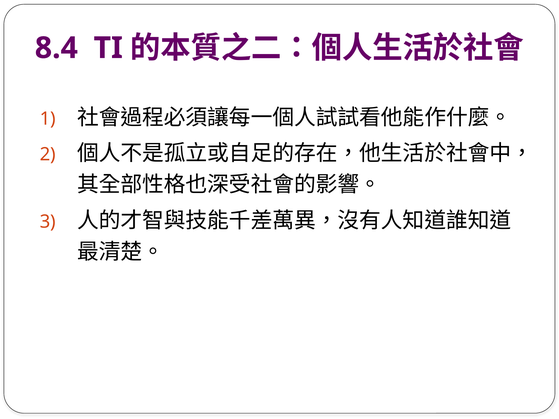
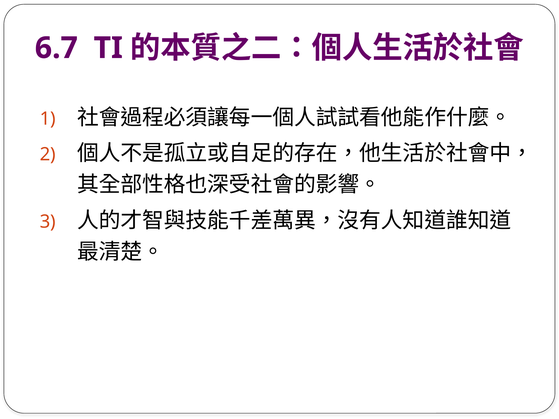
8.4: 8.4 -> 6.7
